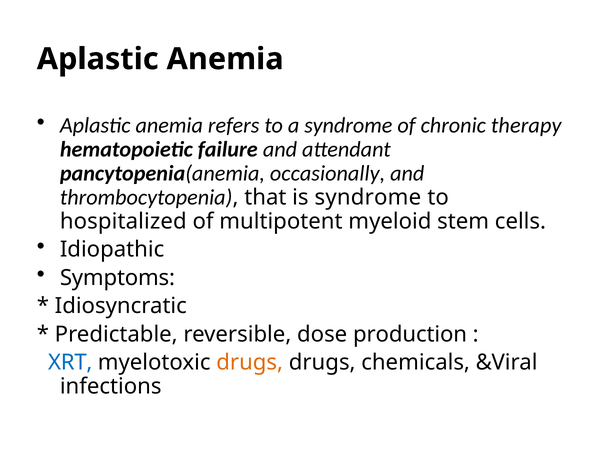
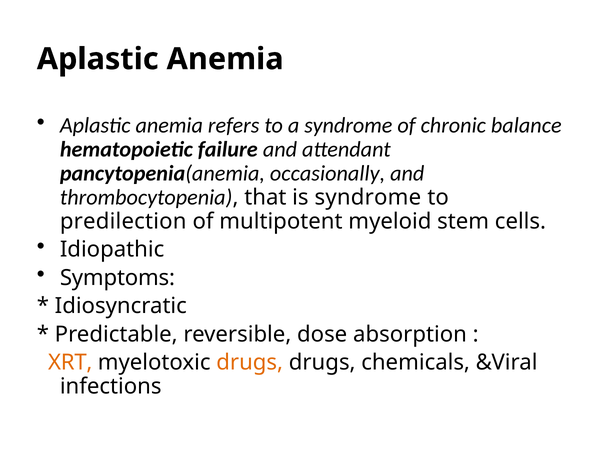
therapy: therapy -> balance
hospitalized: hospitalized -> predilection
production: production -> absorption
XRT colour: blue -> orange
